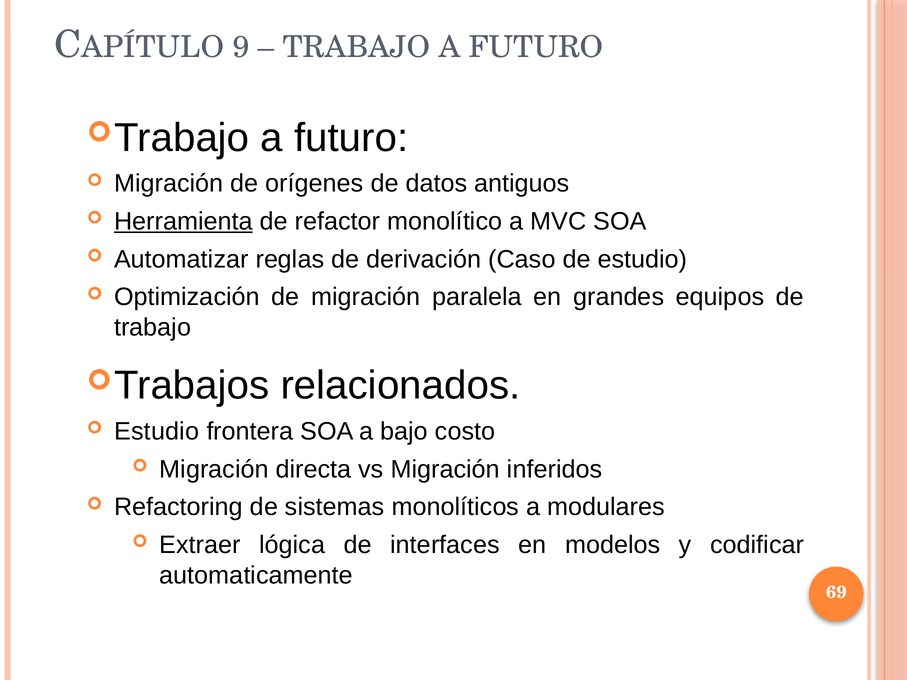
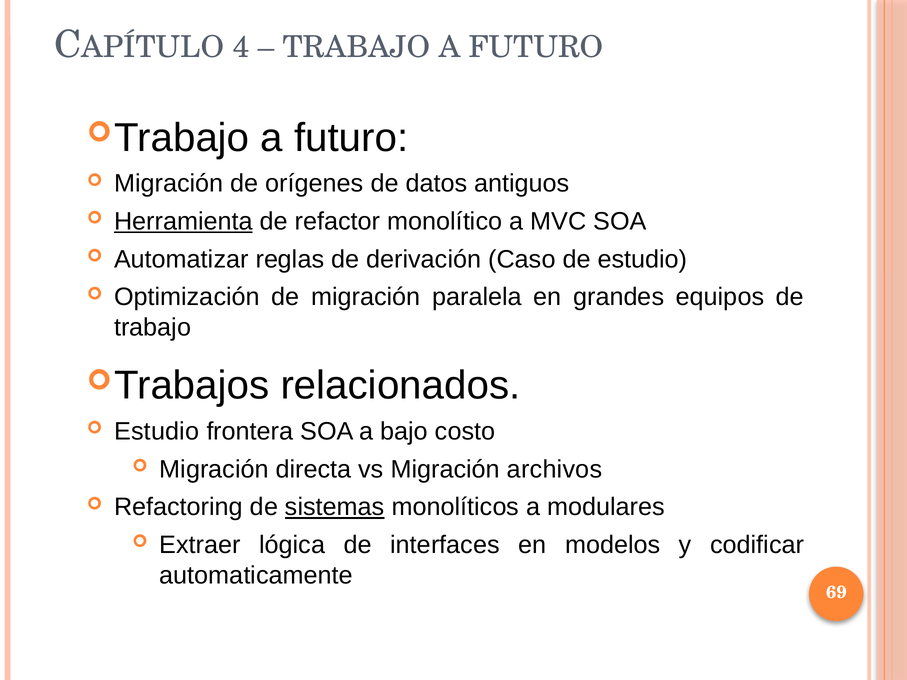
9: 9 -> 4
inferidos: inferidos -> archivos
sistemas underline: none -> present
